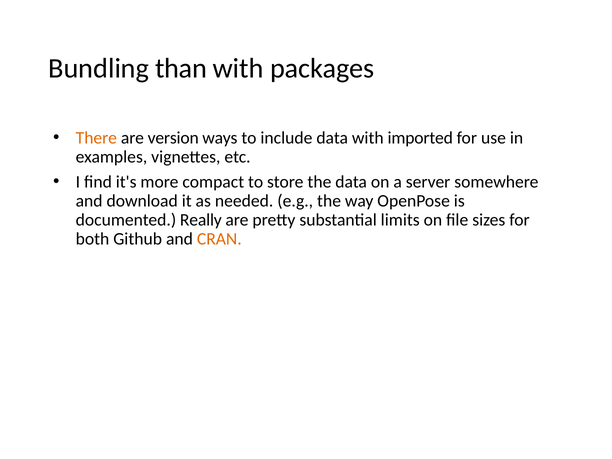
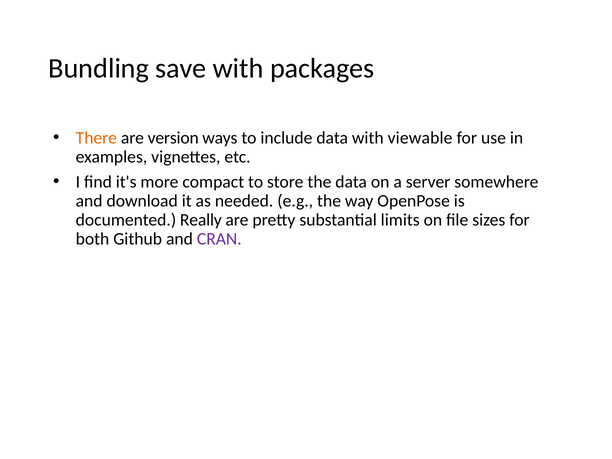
than: than -> save
imported: imported -> viewable
CRAN colour: orange -> purple
